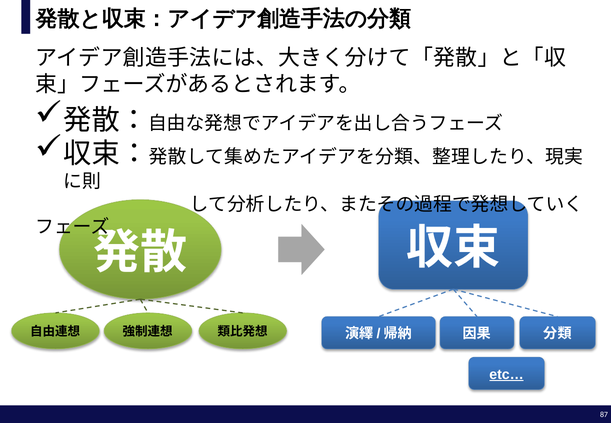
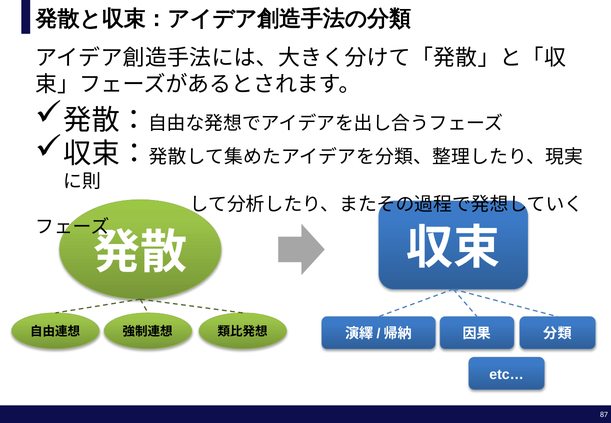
etc… underline: present -> none
